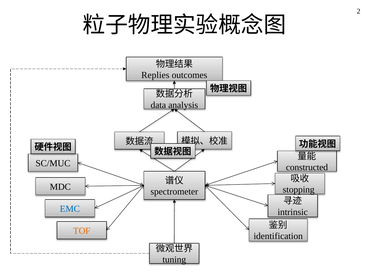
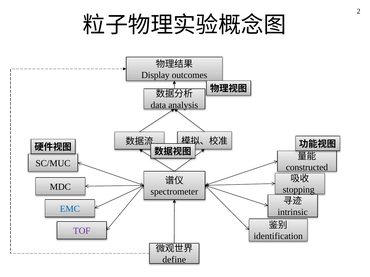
Replies: Replies -> Display
TOF colour: orange -> purple
tuning: tuning -> define
